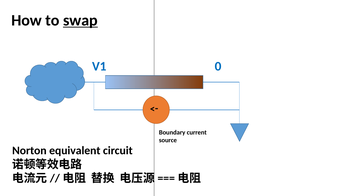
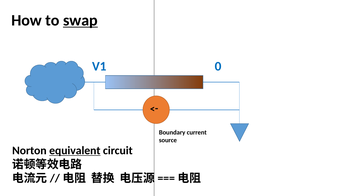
equivalent underline: none -> present
